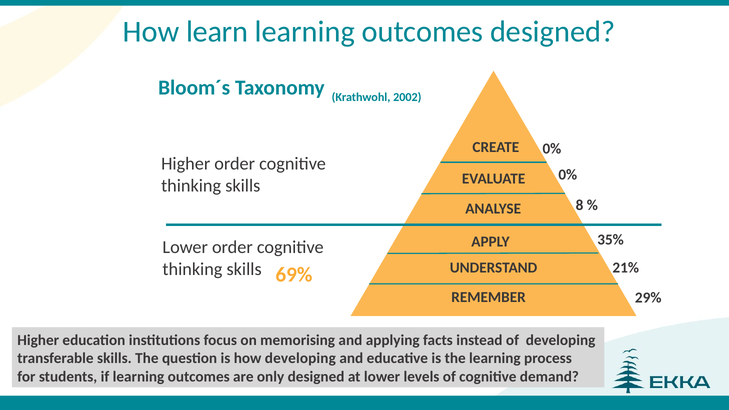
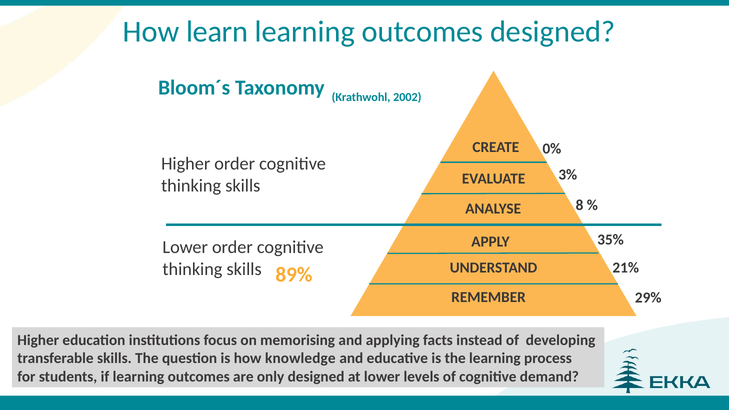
0% at (568, 175): 0% -> 3%
69%: 69% -> 89%
how developing: developing -> knowledge
